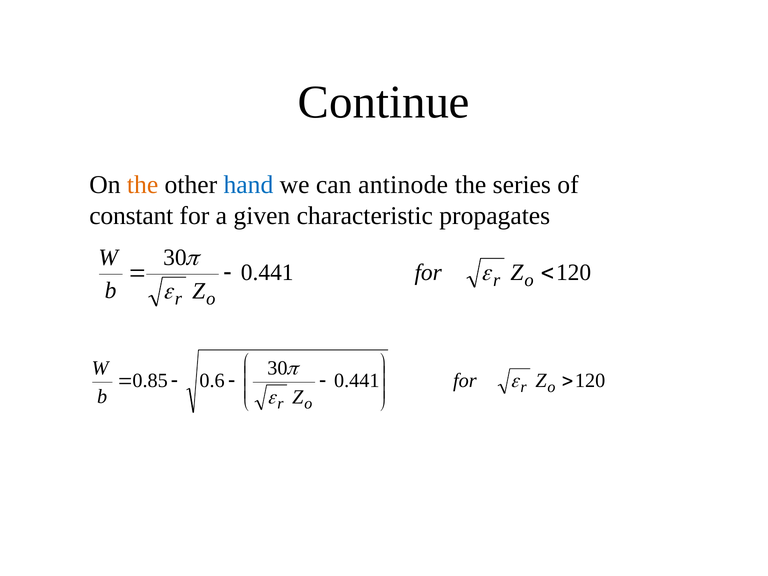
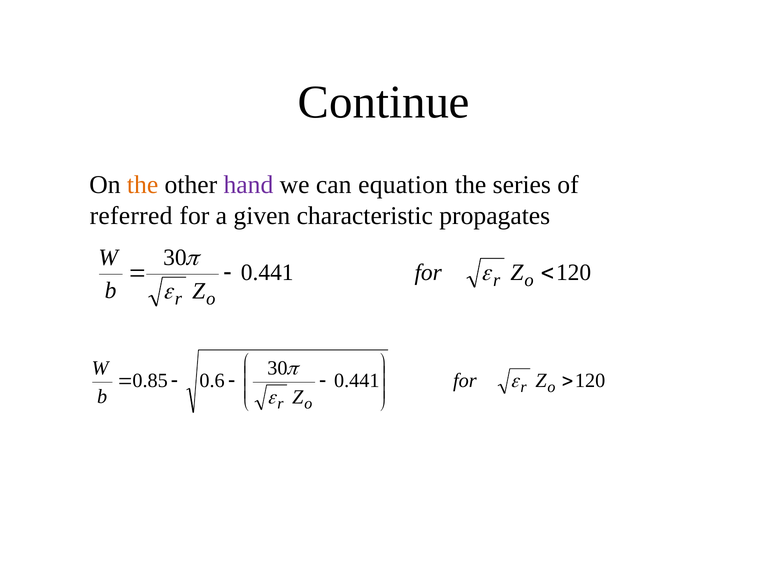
hand colour: blue -> purple
antinode: antinode -> equation
constant: constant -> referred
